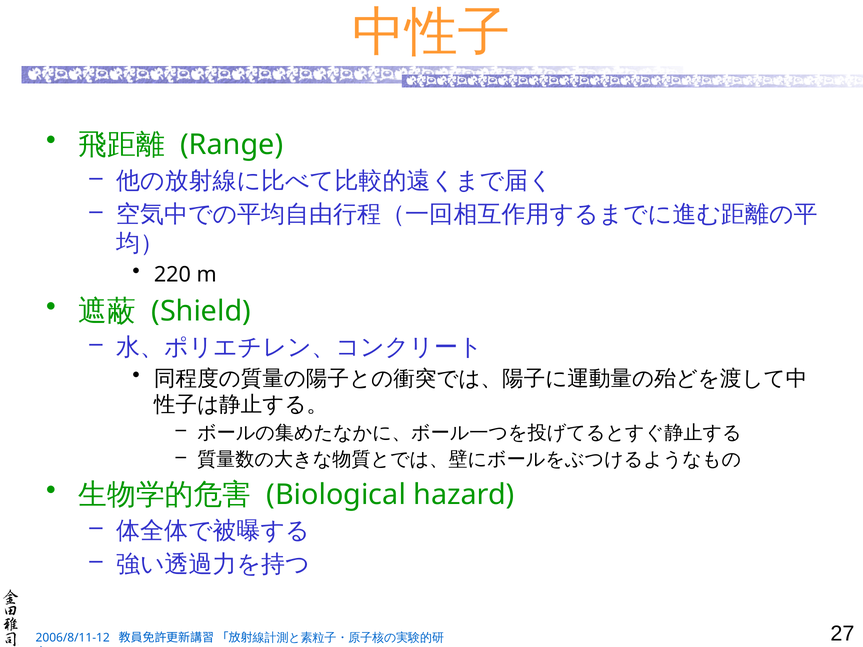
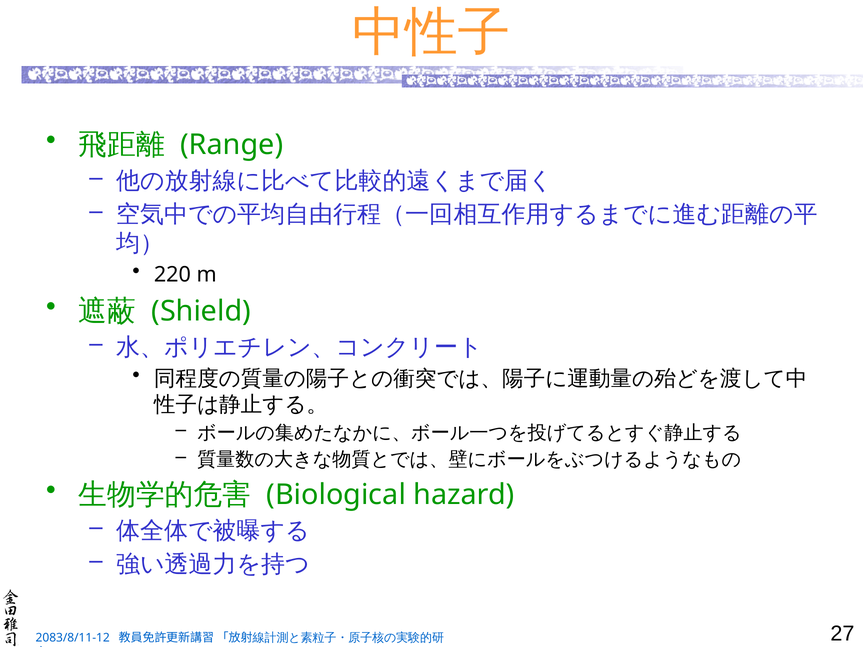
2006/8/11-12: 2006/8/11-12 -> 2083/8/11-12
